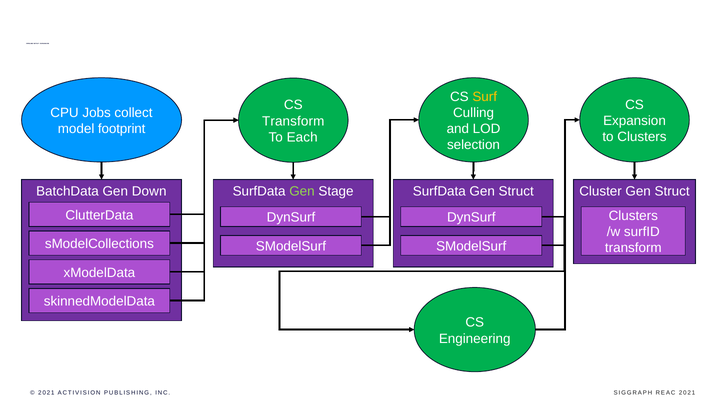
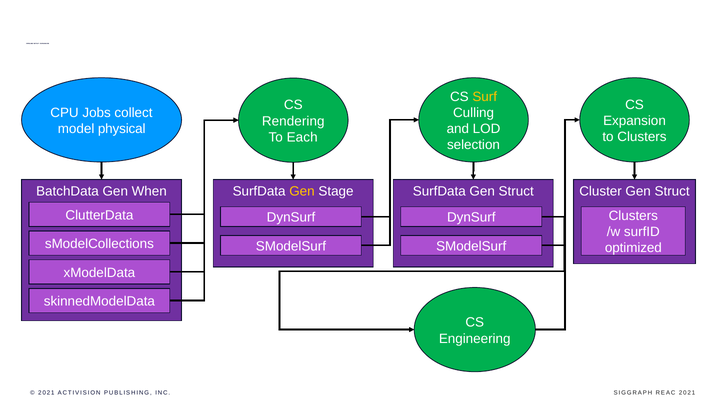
Transform at (293, 121): Transform -> Rendering
footprint: footprint -> physical
Down: Down -> When
Gen at (302, 191) colour: light green -> yellow
transform at (633, 248): transform -> optimized
